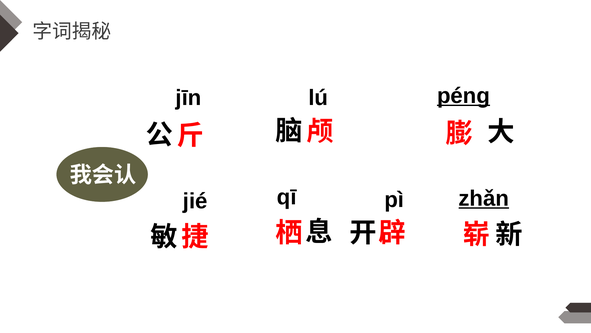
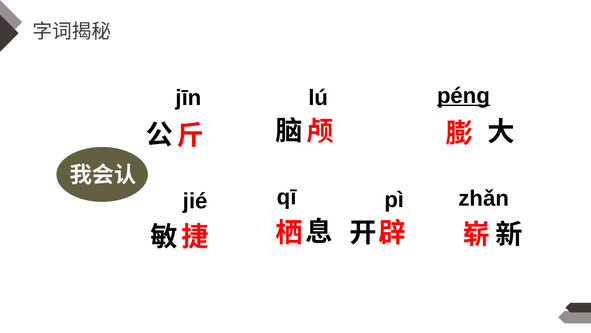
zhǎn underline: present -> none
